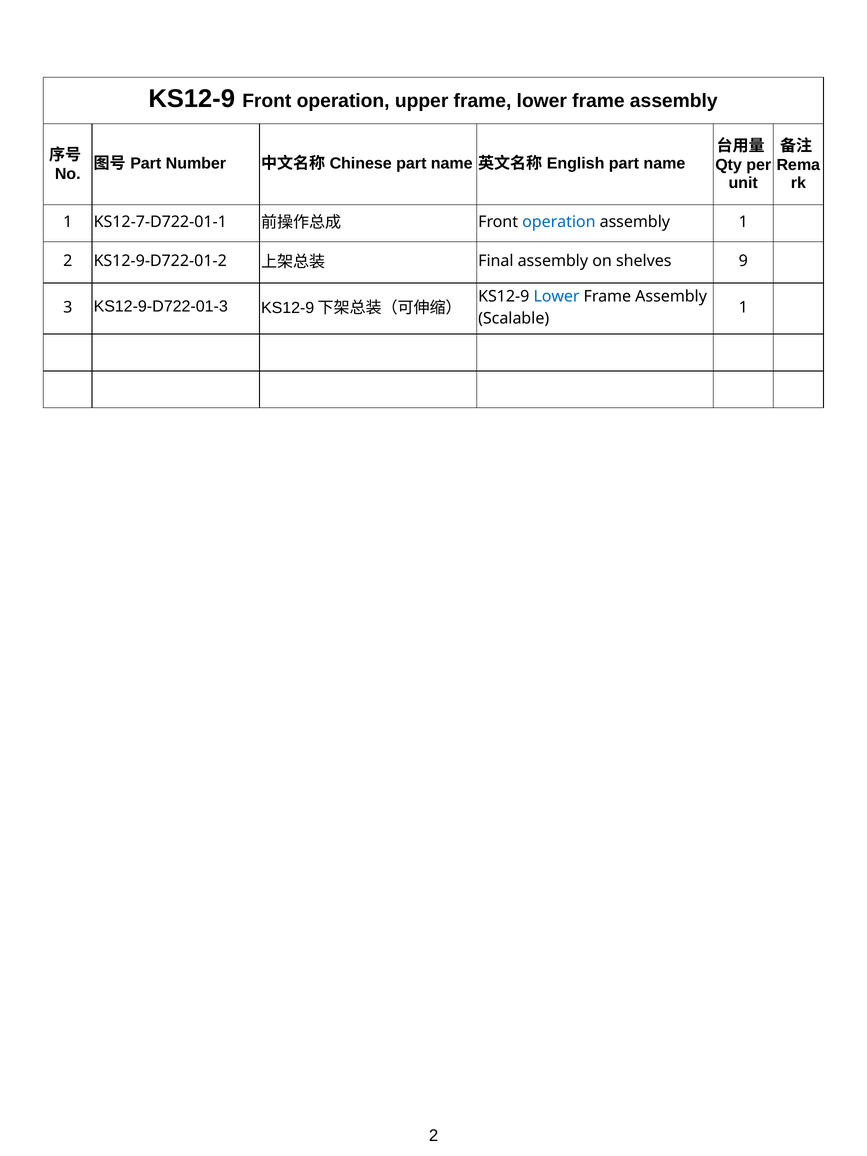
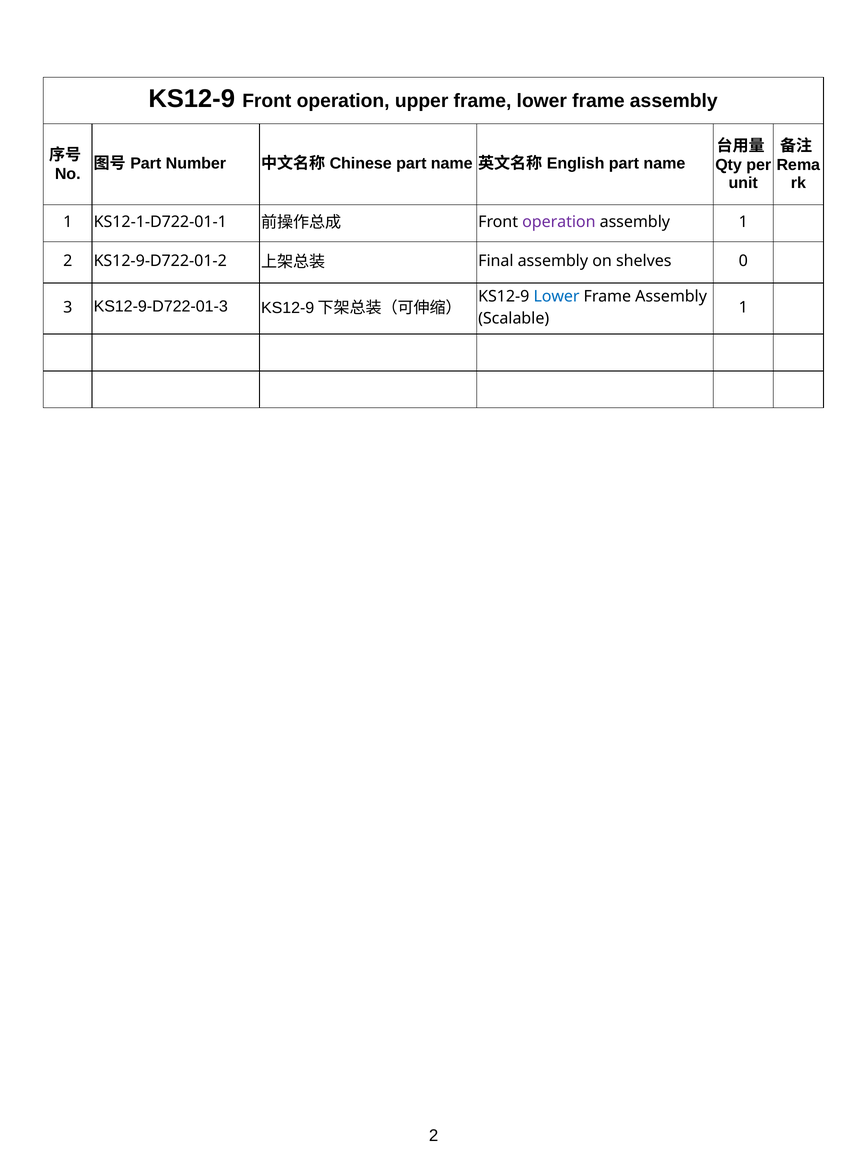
KS12-7-D722-01-1: KS12-7-D722-01-1 -> KS12-1-D722-01-1
operation at (559, 222) colour: blue -> purple
9: 9 -> 0
